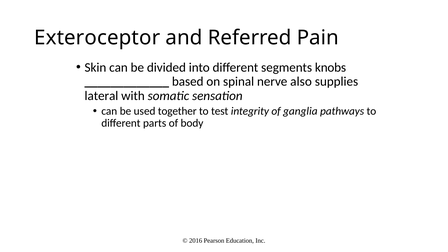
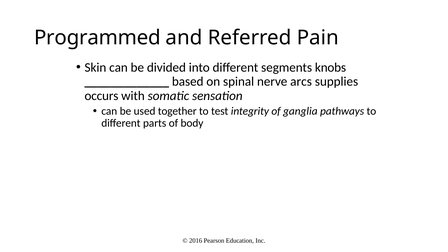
Exteroceptor: Exteroceptor -> Programmed
also: also -> arcs
lateral: lateral -> occurs
